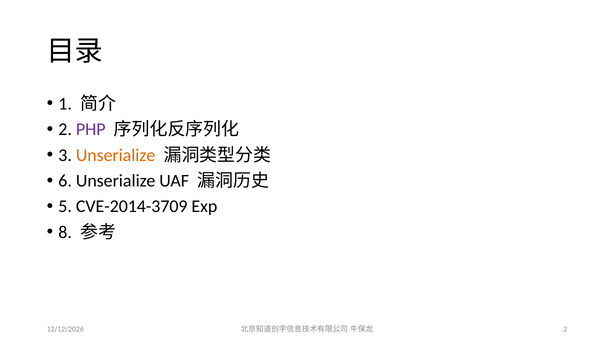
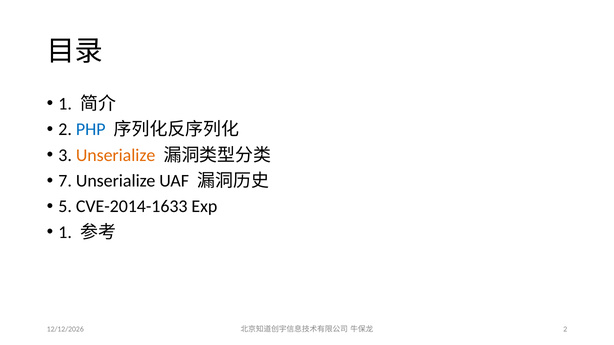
PHP colour: purple -> blue
6: 6 -> 7
CVE-2014-3709: CVE-2014-3709 -> CVE-2014-1633
8 at (65, 233): 8 -> 1
